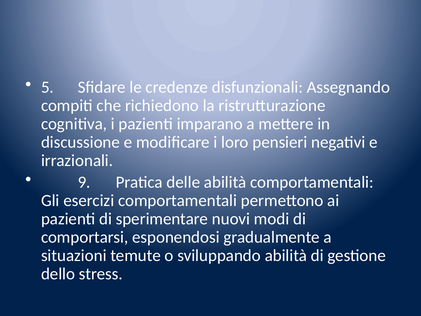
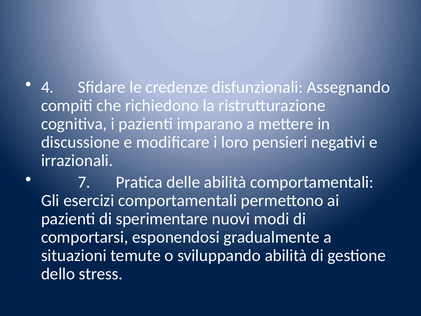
5: 5 -> 4
9: 9 -> 7
